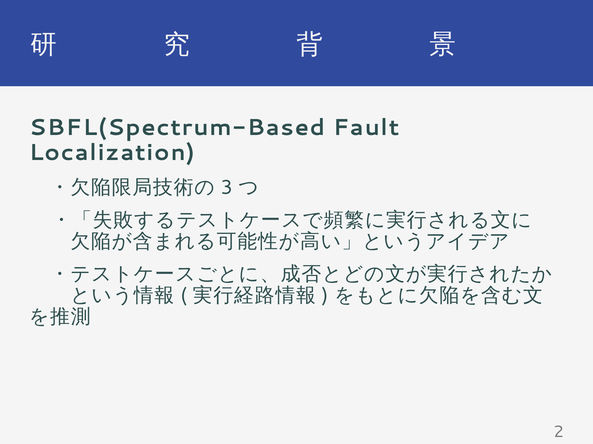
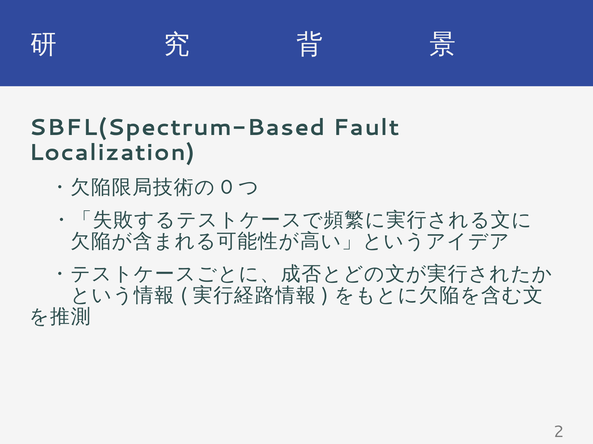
3: 3 -> 0
